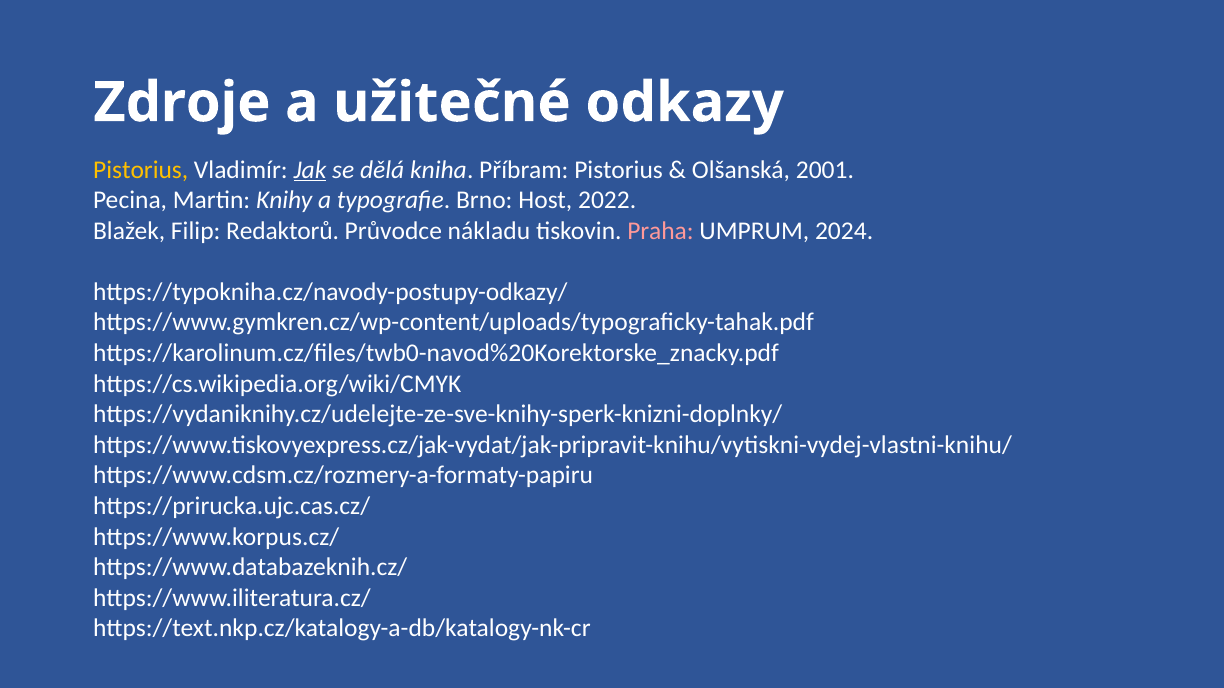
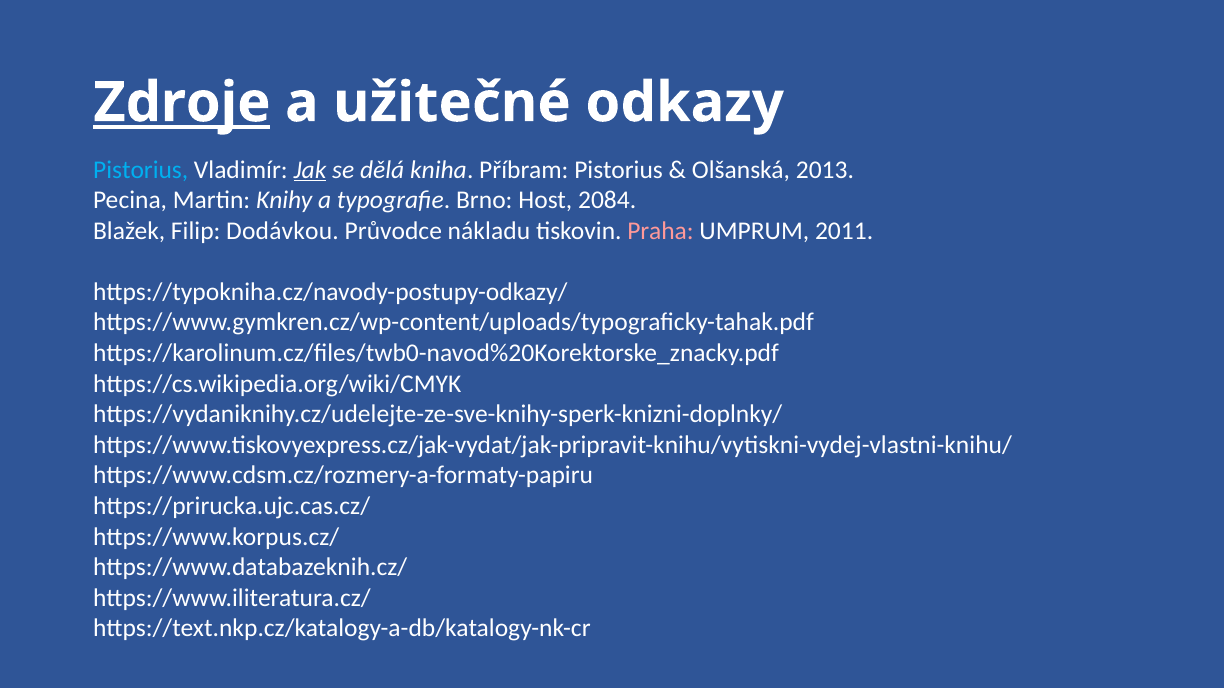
Zdroje underline: none -> present
Pistorius at (141, 170) colour: yellow -> light blue
2001: 2001 -> 2013
2022: 2022 -> 2084
Redaktorů: Redaktorů -> Dodávkou
2024: 2024 -> 2011
